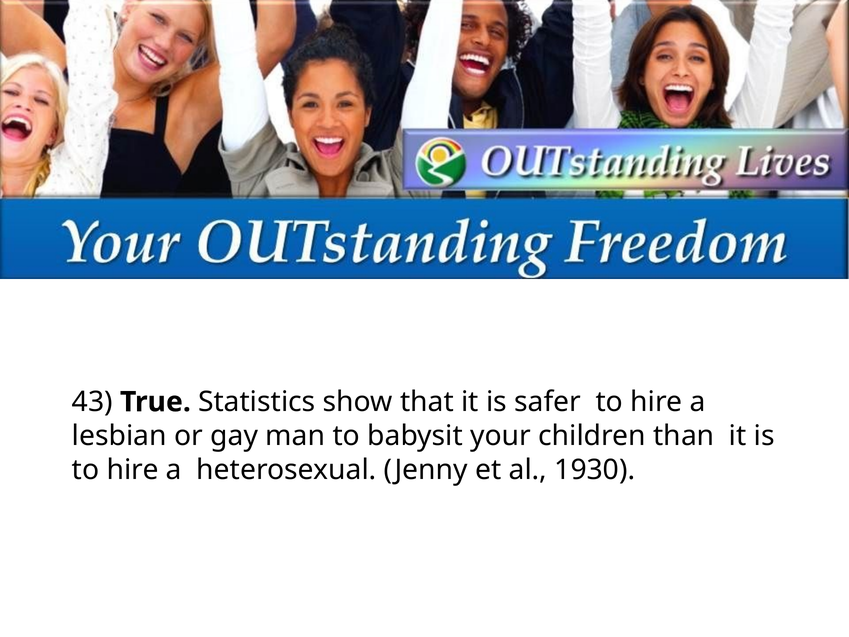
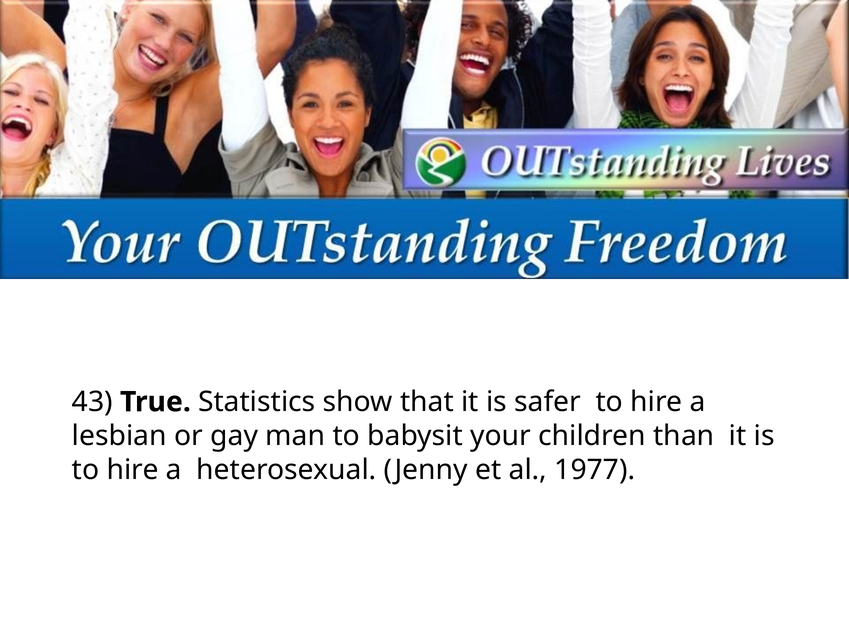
1930: 1930 -> 1977
